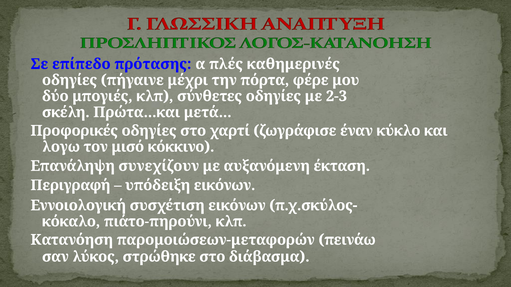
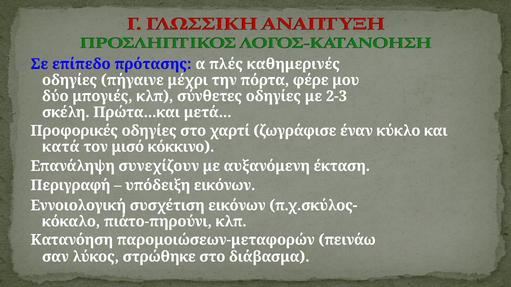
λογω: λογω -> κατά
